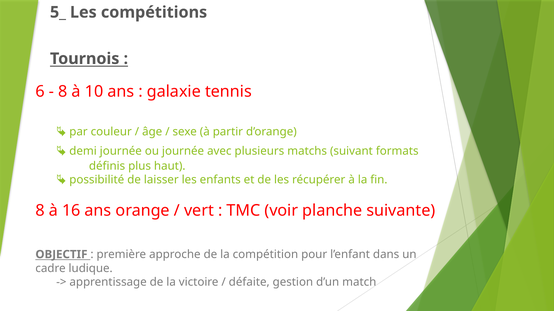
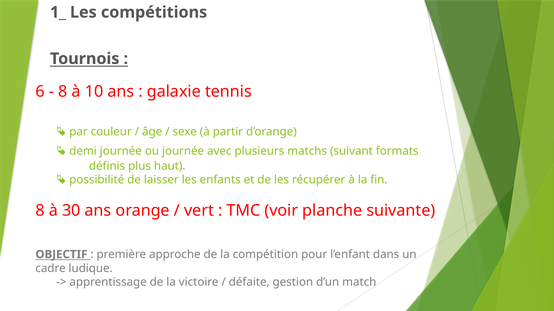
5_: 5_ -> 1_
16: 16 -> 30
